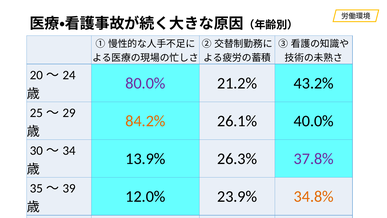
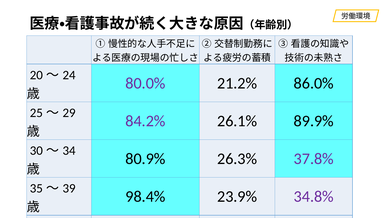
43.2%: 43.2% -> 86.0%
84.2% colour: orange -> purple
40.0%: 40.0% -> 89.9%
13.9%: 13.9% -> 80.9%
12.0%: 12.0% -> 98.4%
34.8% colour: orange -> purple
